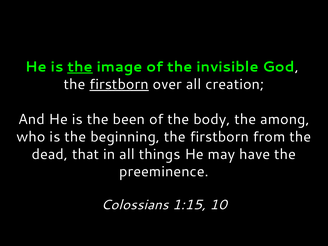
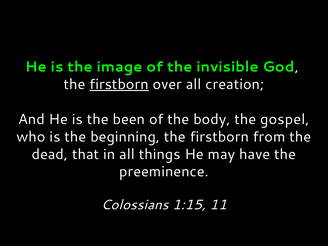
the at (80, 67) underline: present -> none
among: among -> gospel
10: 10 -> 11
